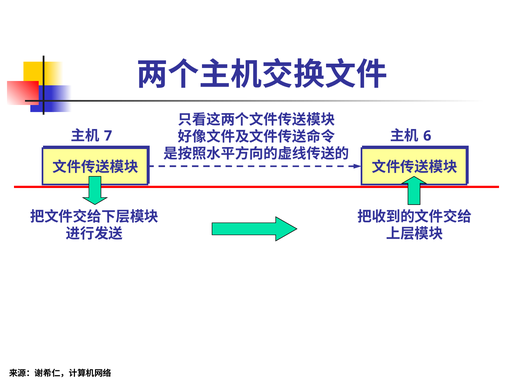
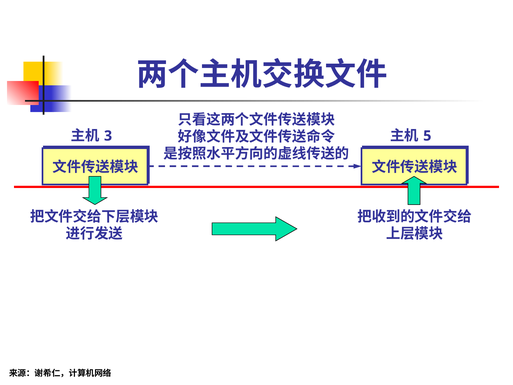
7: 7 -> 3
6: 6 -> 5
